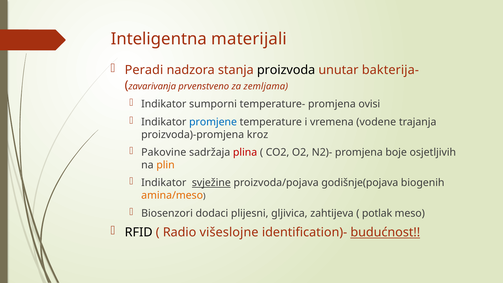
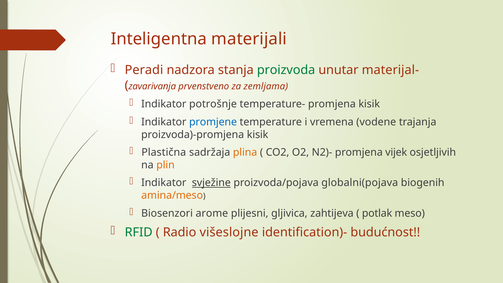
proizvoda colour: black -> green
bakterija-: bakterija- -> materijal-
sumporni: sumporni -> potrošnje
promjena ovisi: ovisi -> kisik
proizvoda)-promjena kroz: kroz -> kisik
Pakovine: Pakovine -> Plastična
plina colour: red -> orange
boje: boje -> vijek
godišnje(pojava: godišnje(pojava -> globalni(pojava
dodaci: dodaci -> arome
RFID colour: black -> green
budućnost underline: present -> none
